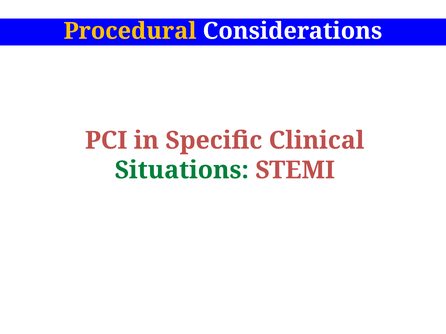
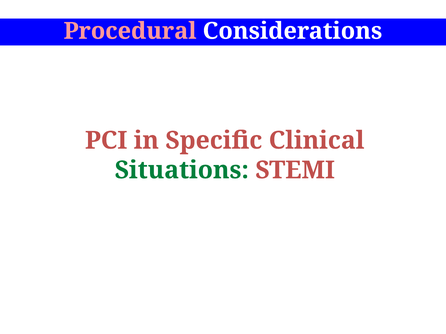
Procedural colour: yellow -> pink
